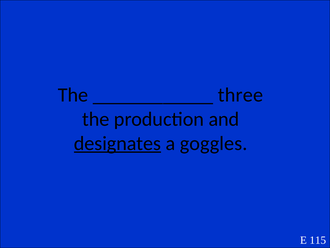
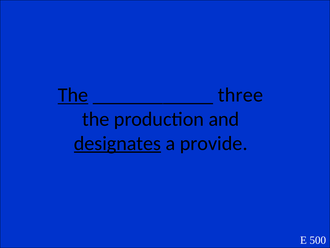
The at (73, 95) underline: none -> present
goggles: goggles -> provide
115: 115 -> 500
